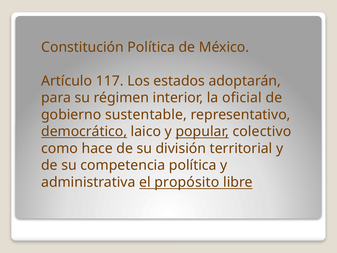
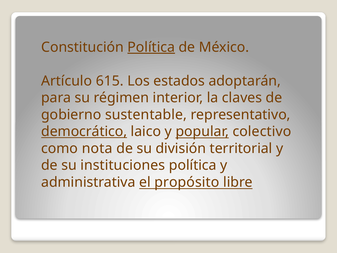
Política at (151, 47) underline: none -> present
117: 117 -> 615
oficial: oficial -> claves
hace: hace -> nota
competencia: competencia -> instituciones
